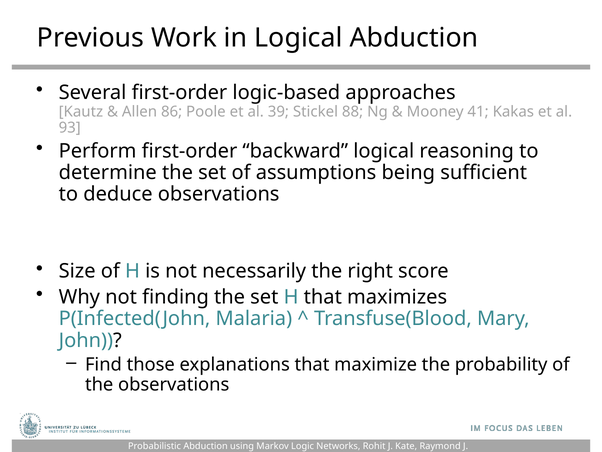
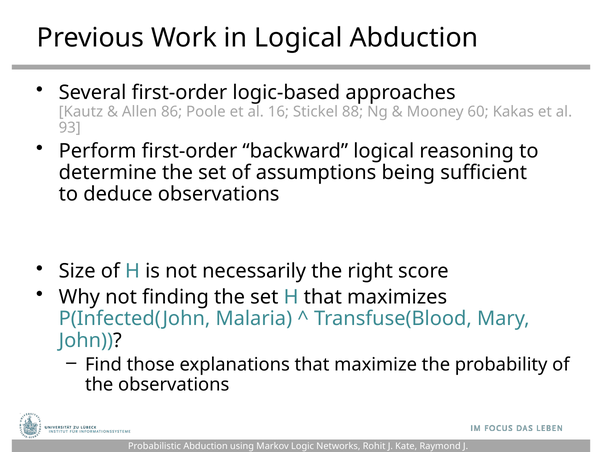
39: 39 -> 16
41: 41 -> 60
